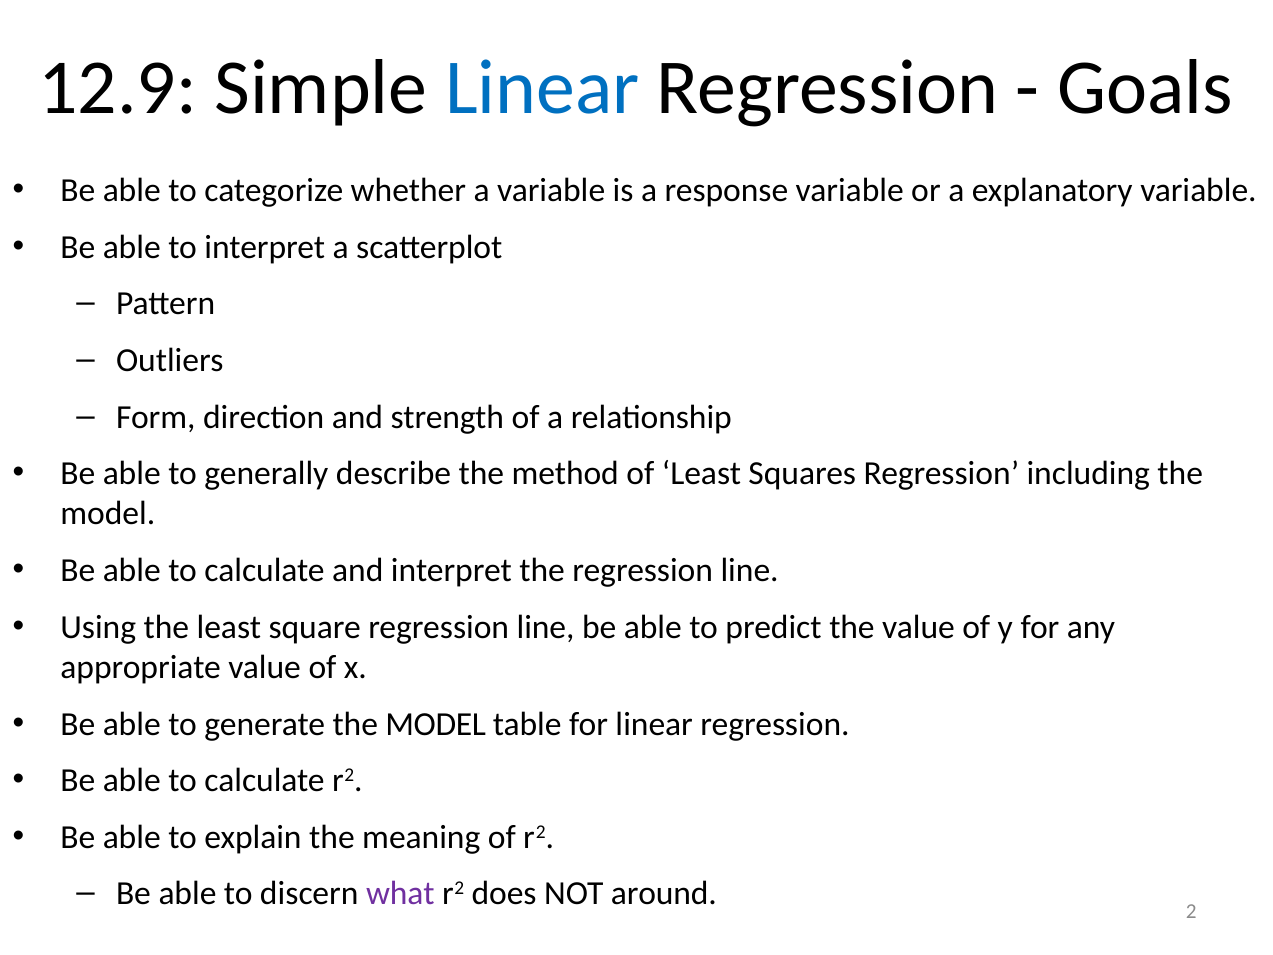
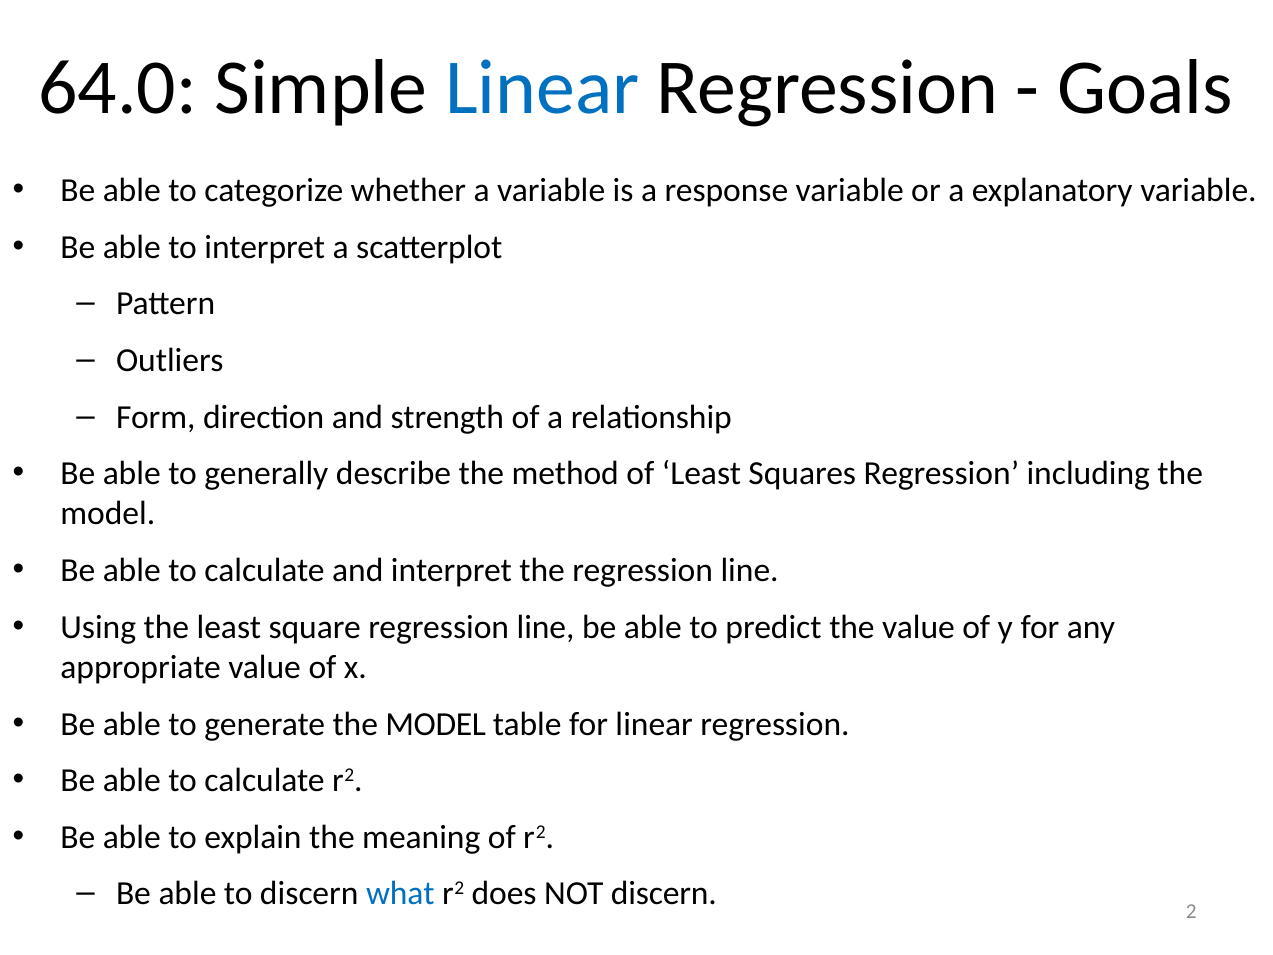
12.9: 12.9 -> 64.0
what colour: purple -> blue
NOT around: around -> discern
